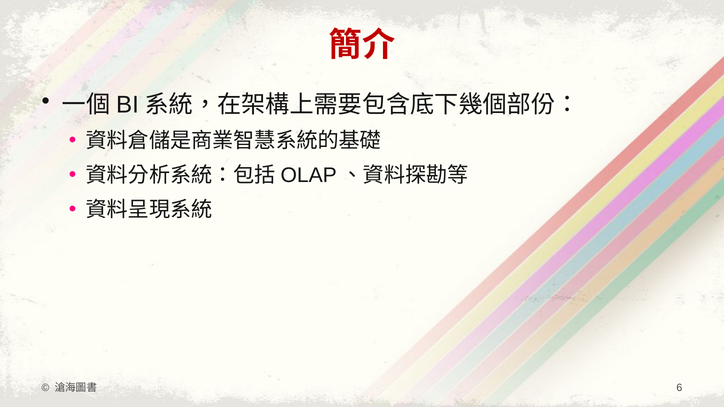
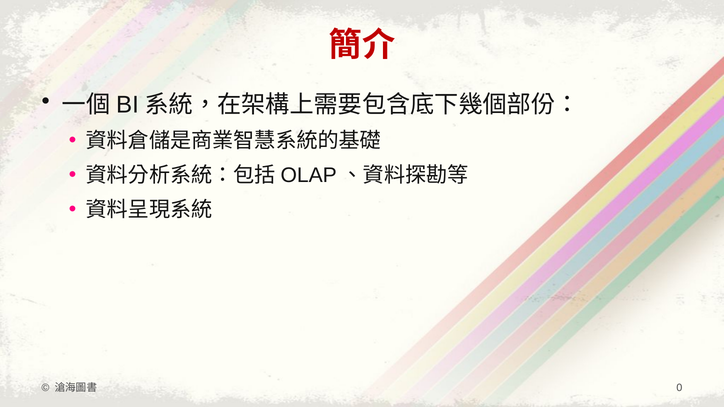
6: 6 -> 0
